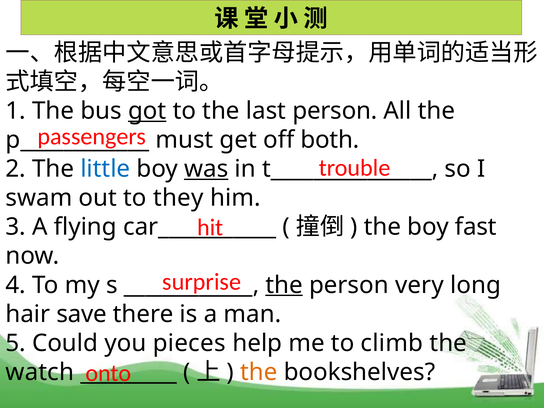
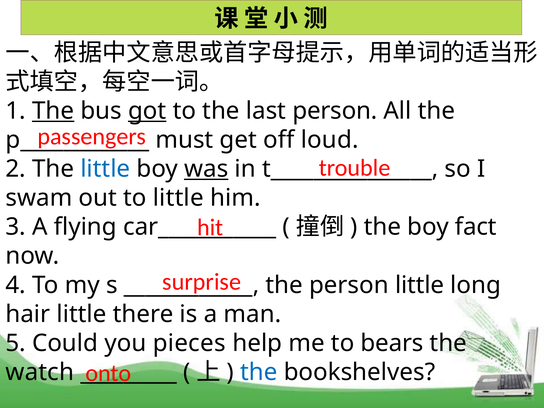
The at (53, 111) underline: none -> present
both: both -> loud
to they: they -> little
fast: fast -> fact
the at (284, 285) underline: present -> none
person very: very -> little
hair save: save -> little
climb: climb -> bears
the at (259, 372) colour: orange -> blue
